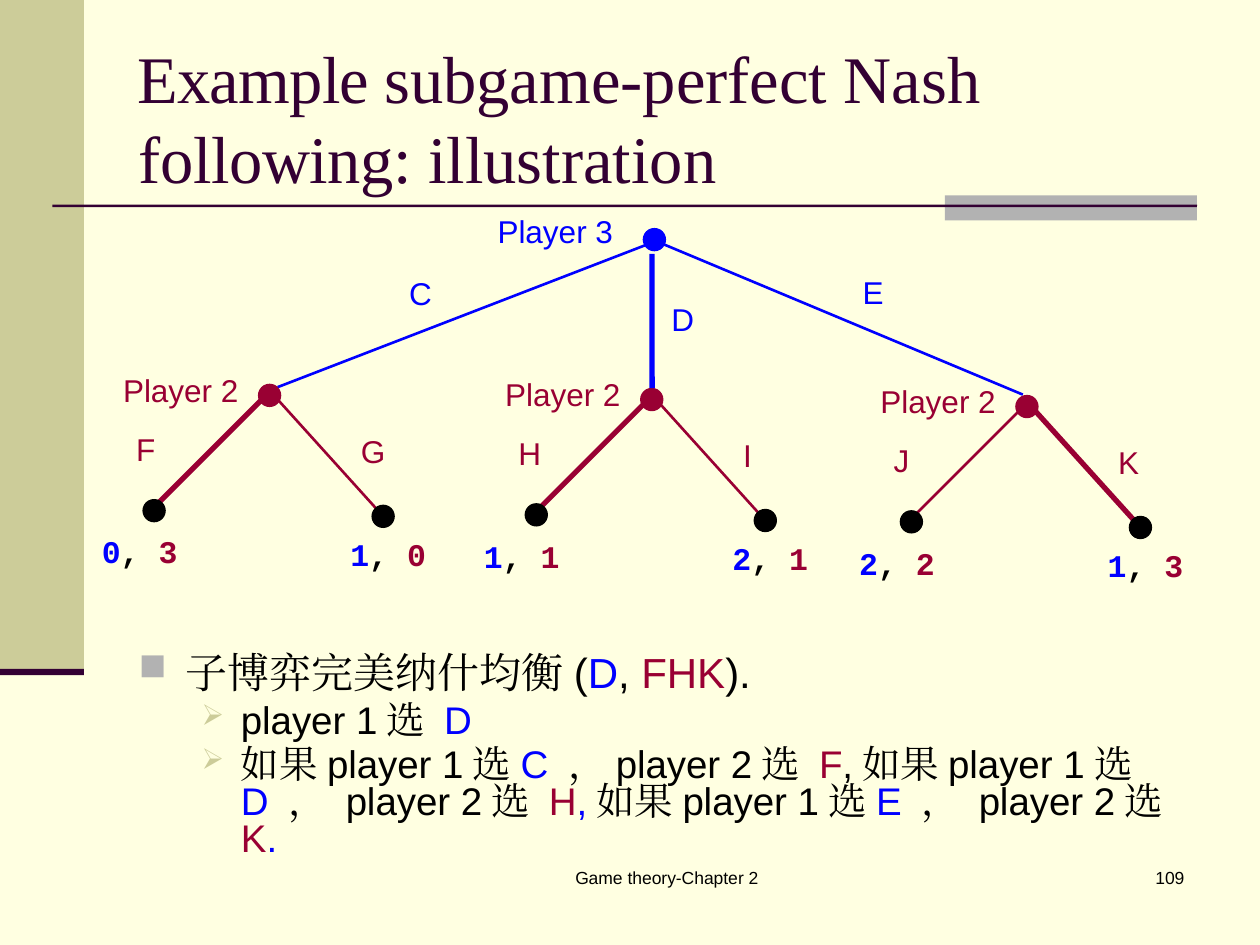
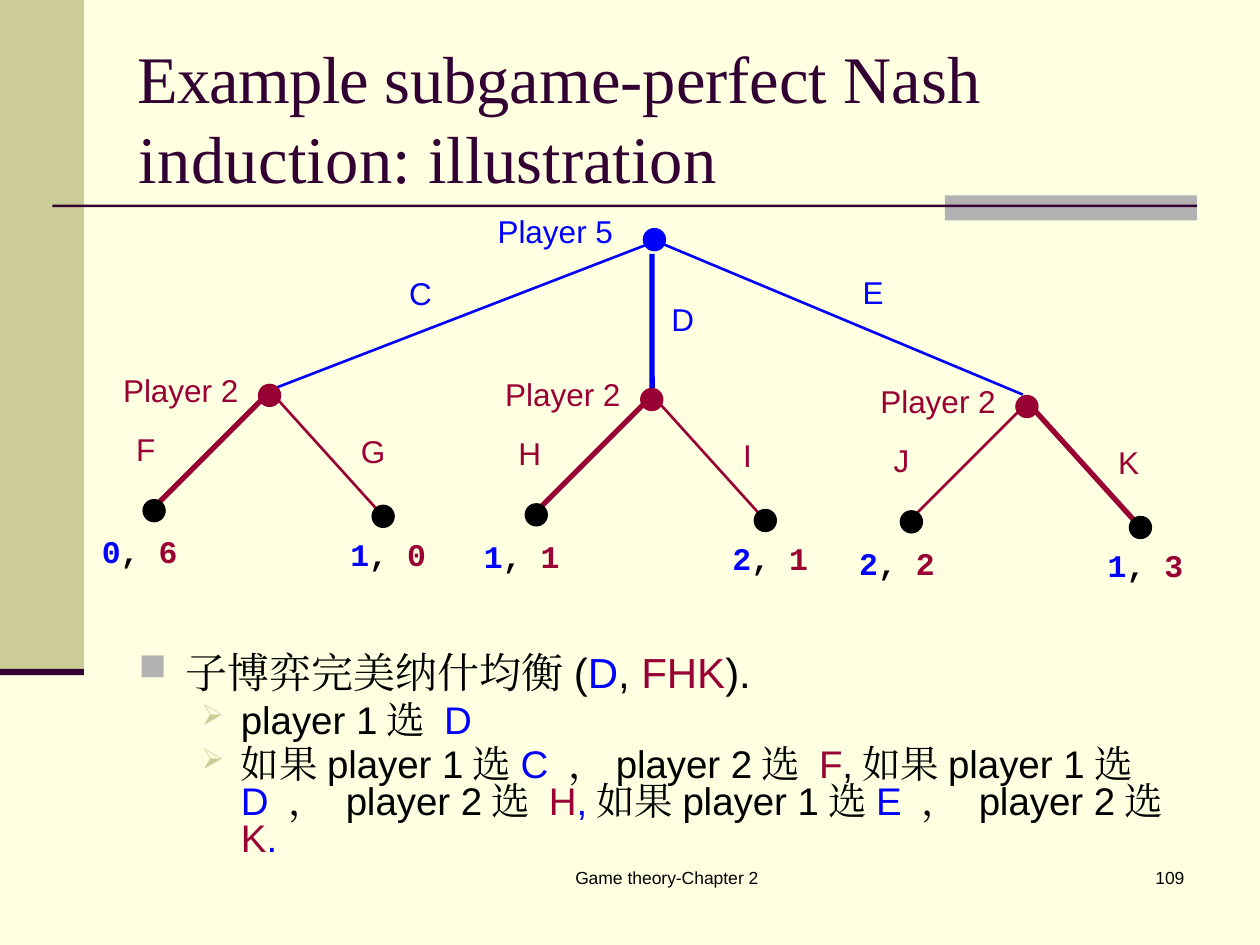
following: following -> induction
Player 3: 3 -> 5
0 3: 3 -> 6
